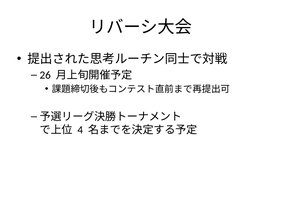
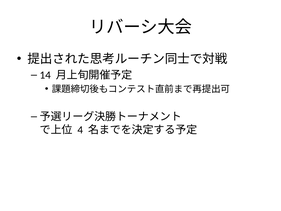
26: 26 -> 14
